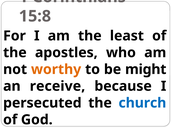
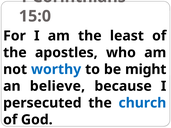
15:8: 15:8 -> 15:0
worthy colour: orange -> blue
receive: receive -> believe
